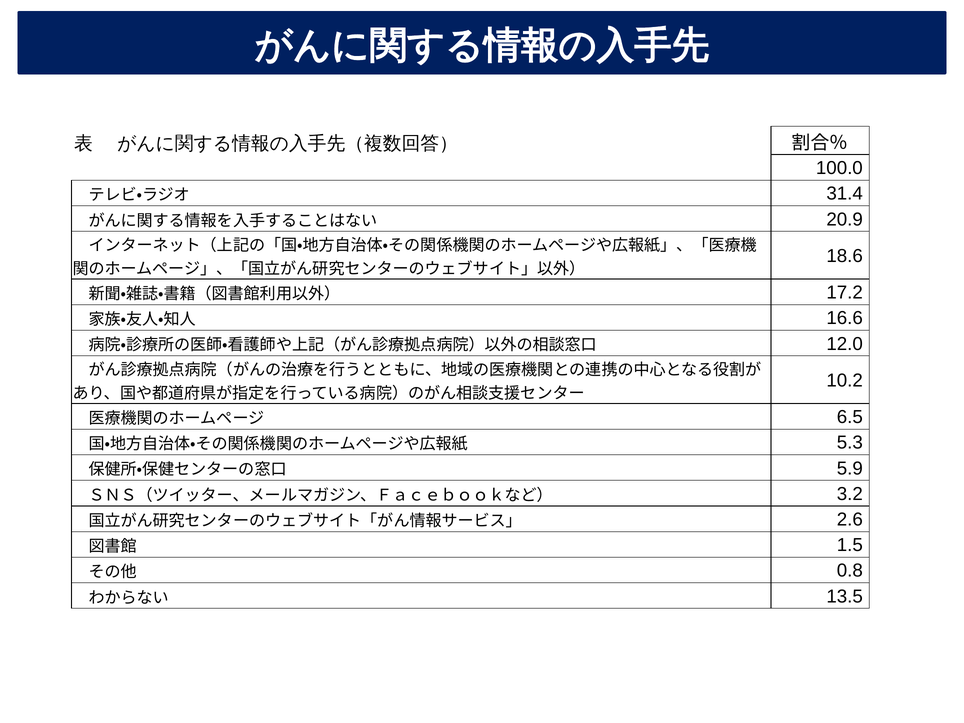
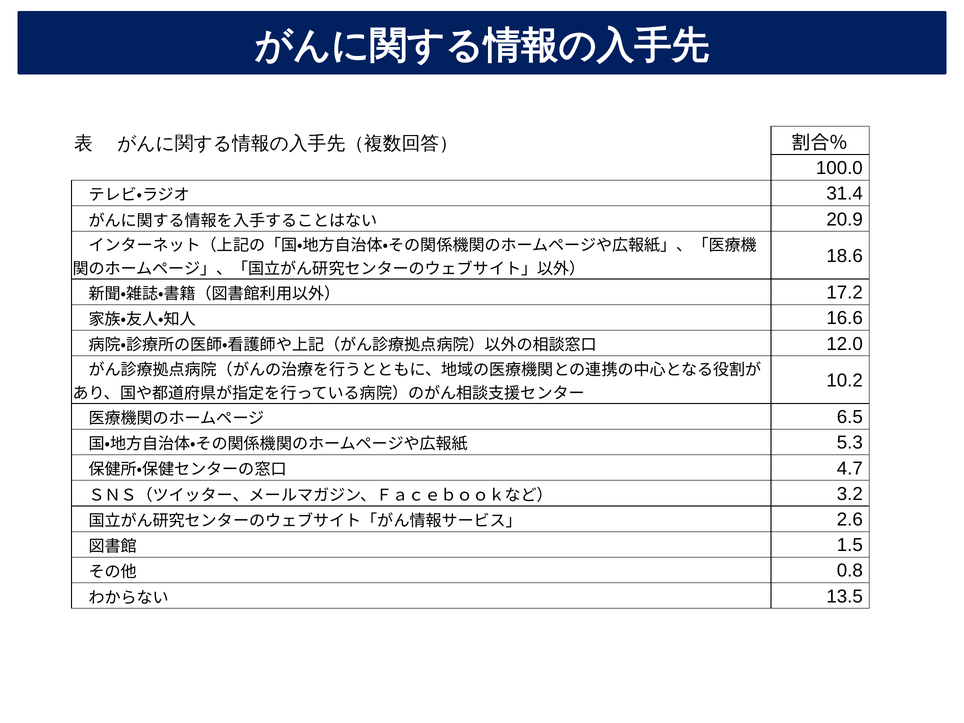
5.9: 5.9 -> 4.7
